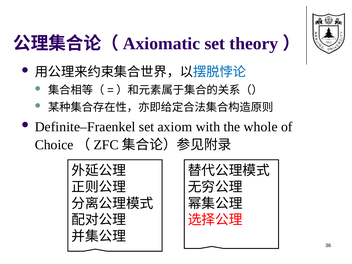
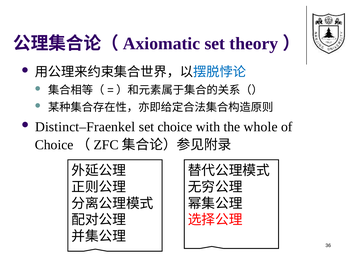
Definite–Fraenkel: Definite–Fraenkel -> Distinct–Fraenkel
set axiom: axiom -> choice
